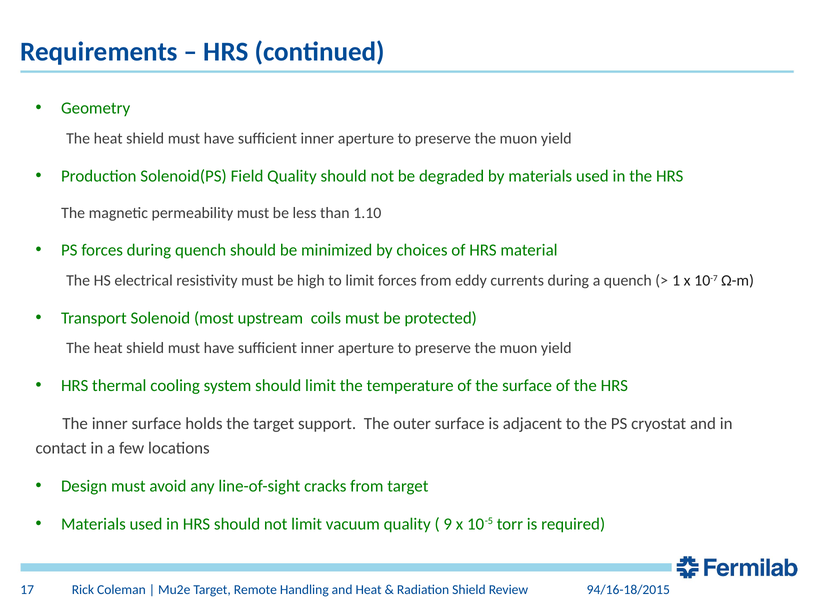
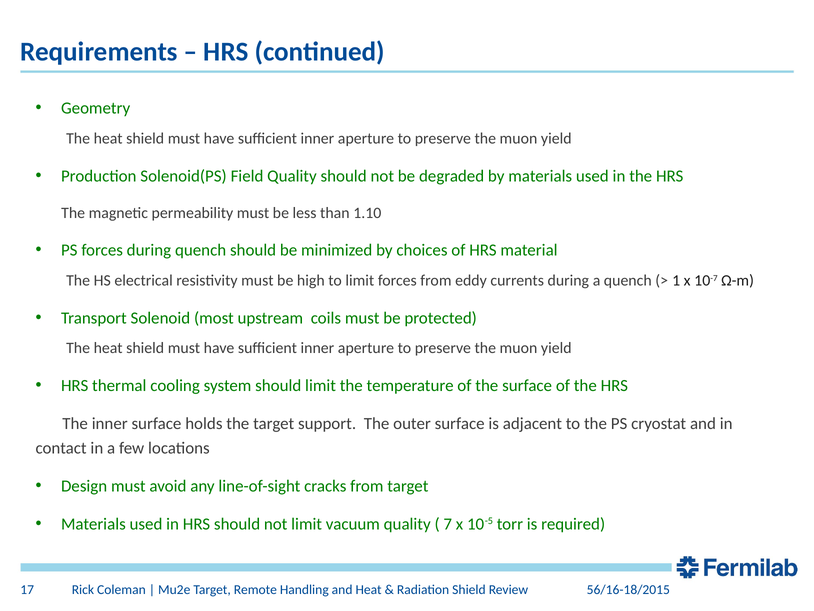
9: 9 -> 7
94/16-18/2015: 94/16-18/2015 -> 56/16-18/2015
